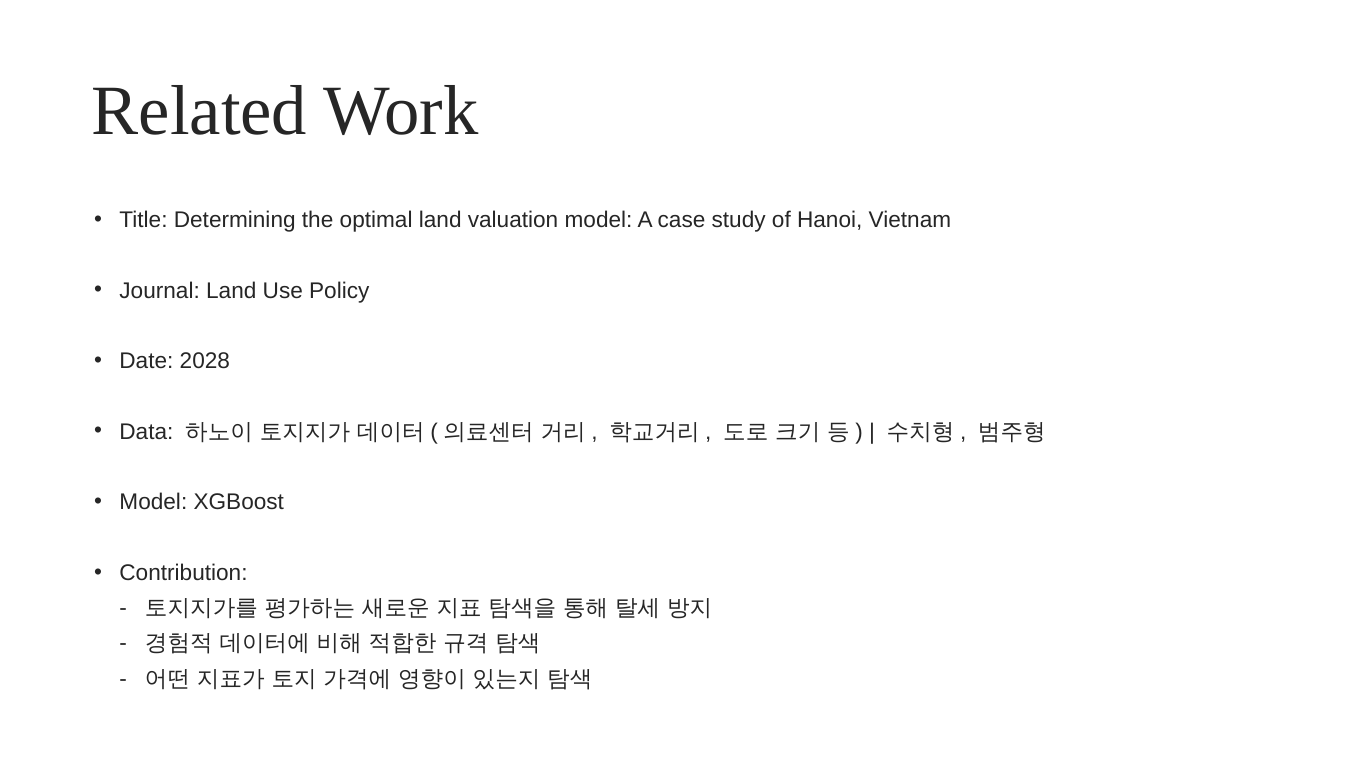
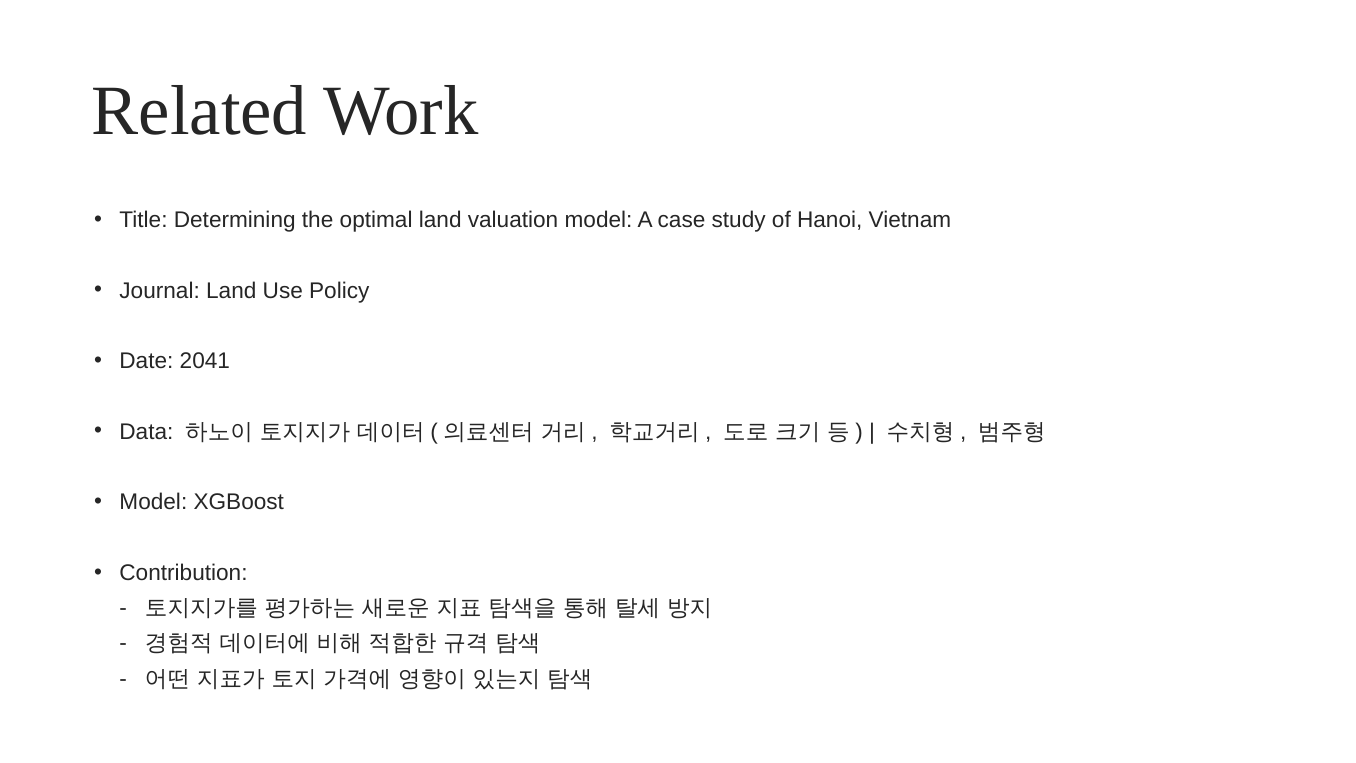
2028: 2028 -> 2041
